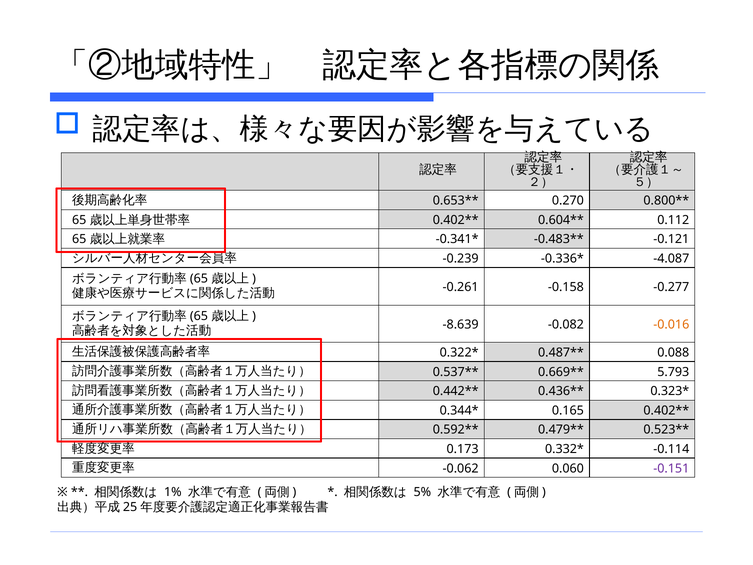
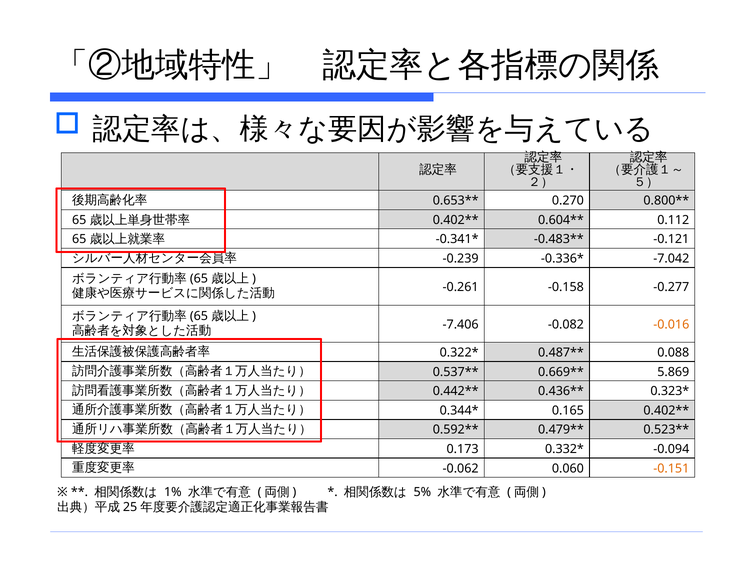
-4.087: -4.087 -> -7.042
-8.639: -8.639 -> -7.406
5.793: 5.793 -> 5.869
-0.114: -0.114 -> -0.094
-0.151 colour: purple -> orange
